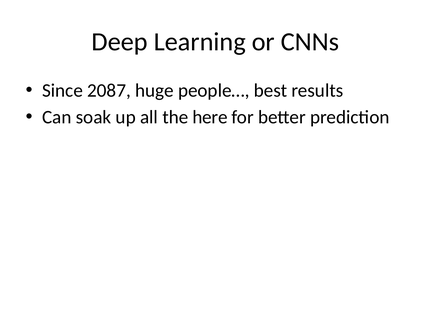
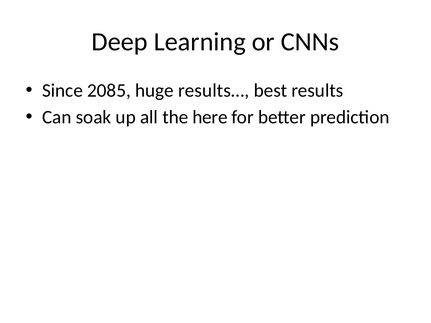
2087: 2087 -> 2085
people…: people… -> results…
